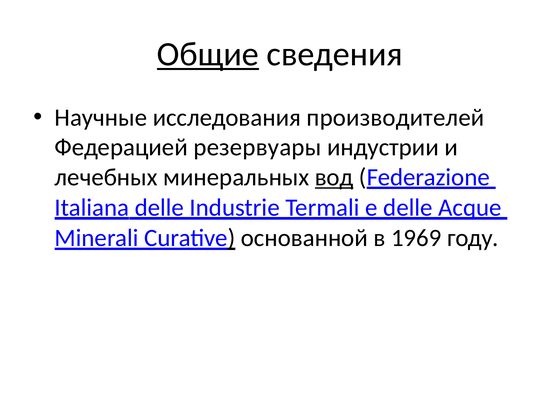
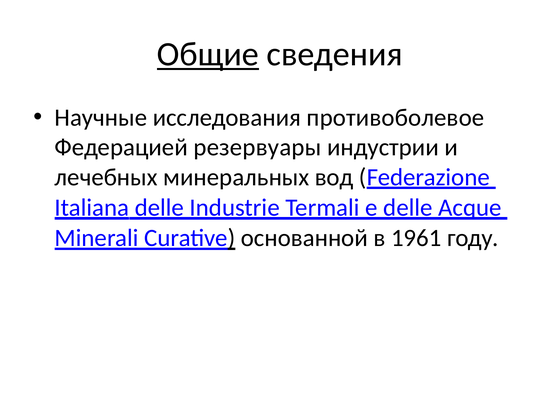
производителей: производителей -> противоболевое
вод underline: present -> none
1969: 1969 -> 1961
